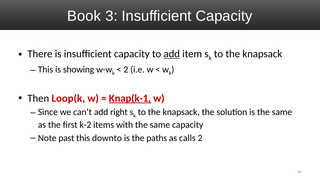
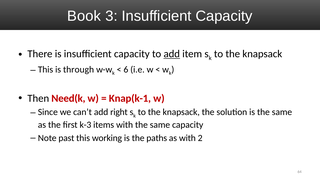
showing: showing -> through
2 at (126, 69): 2 -> 6
Loop(k: Loop(k -> Need(k
Knap(k-1 underline: present -> none
k-2: k-2 -> k-3
downto: downto -> working
as calls: calls -> with
